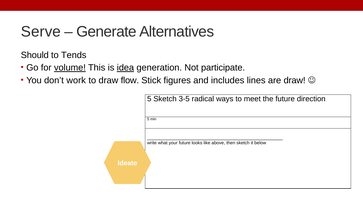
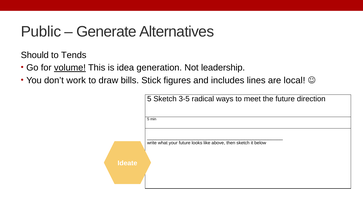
Serve: Serve -> Public
idea underline: present -> none
participate: participate -> leadership
flow: flow -> bills
are draw: draw -> local
